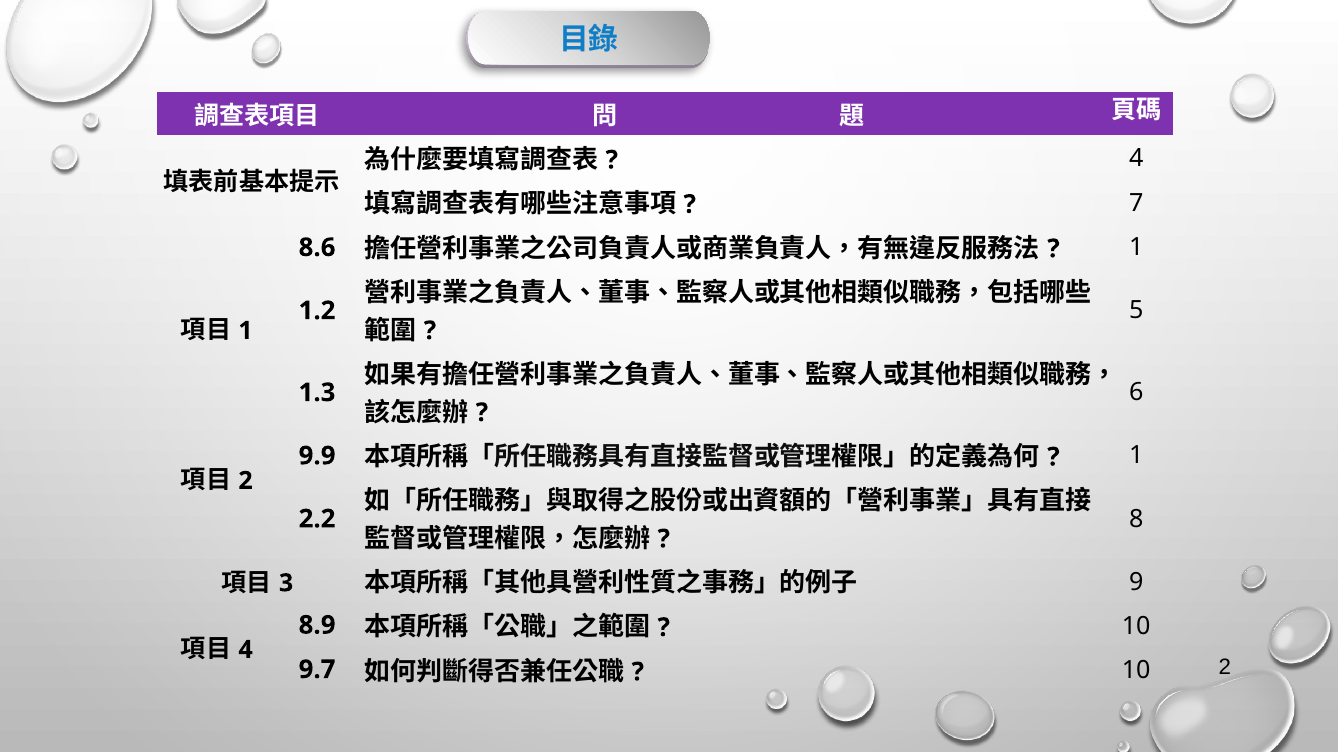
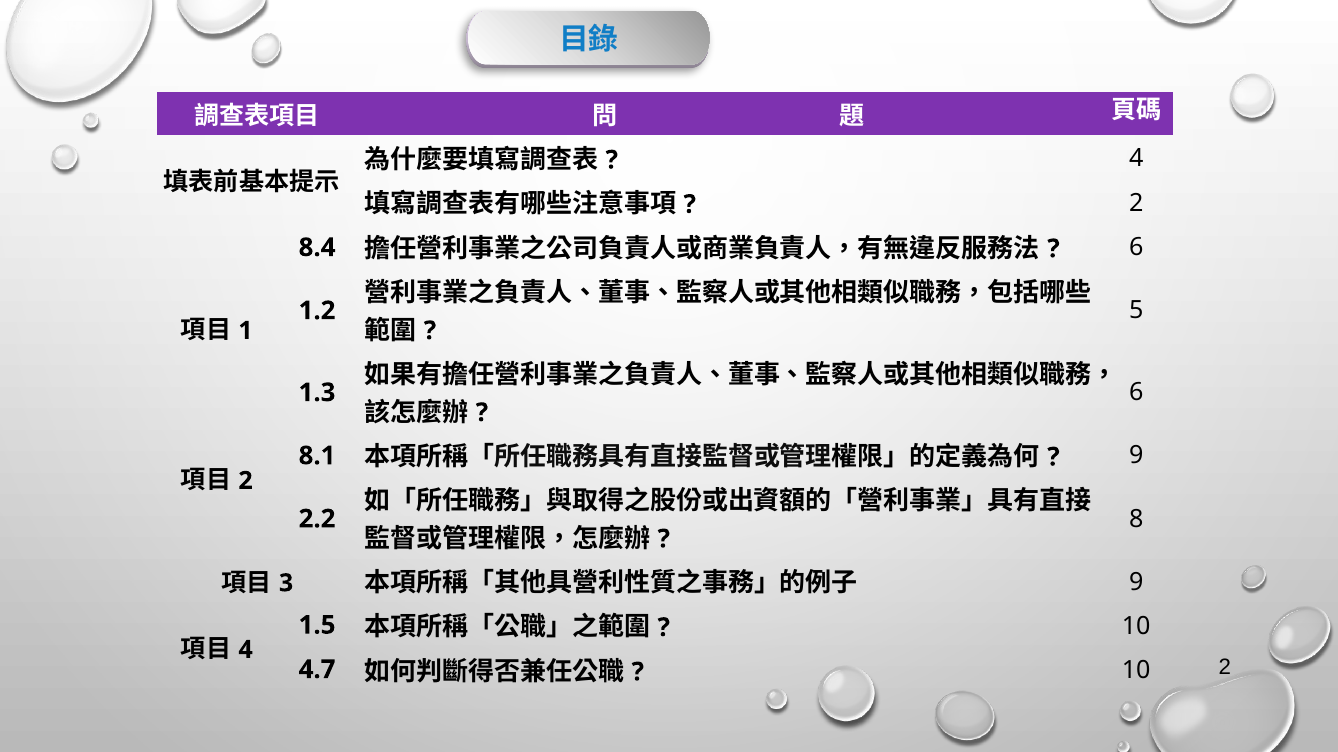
7 at (1136, 203): 7 -> 2
8.6: 8.6 -> 8.4
1 at (1136, 248): 1 -> 6
9.9: 9.9 -> 8.1
1 at (1136, 456): 1 -> 9
8.9: 8.9 -> 1.5
9.7: 9.7 -> 4.7
